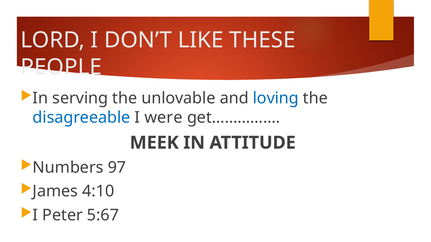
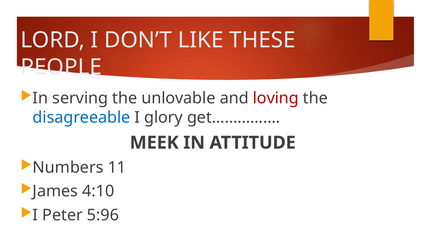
loving colour: blue -> red
were: were -> glory
97: 97 -> 11
5:67: 5:67 -> 5:96
